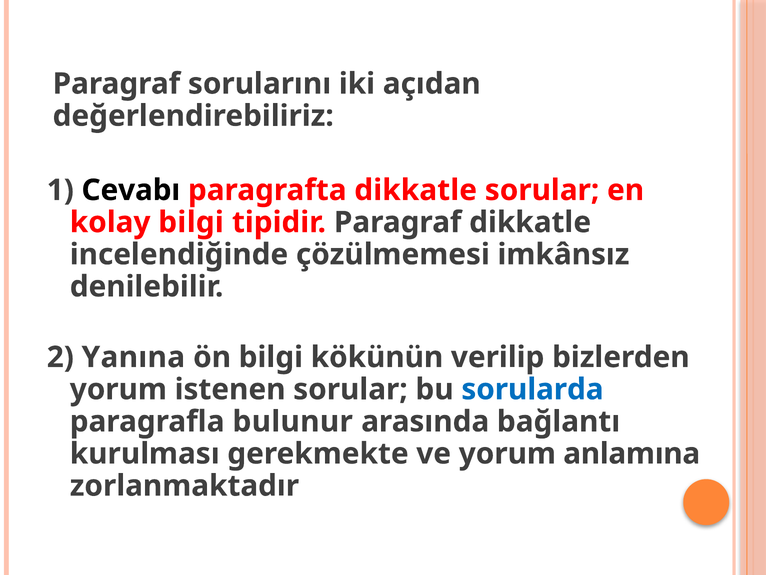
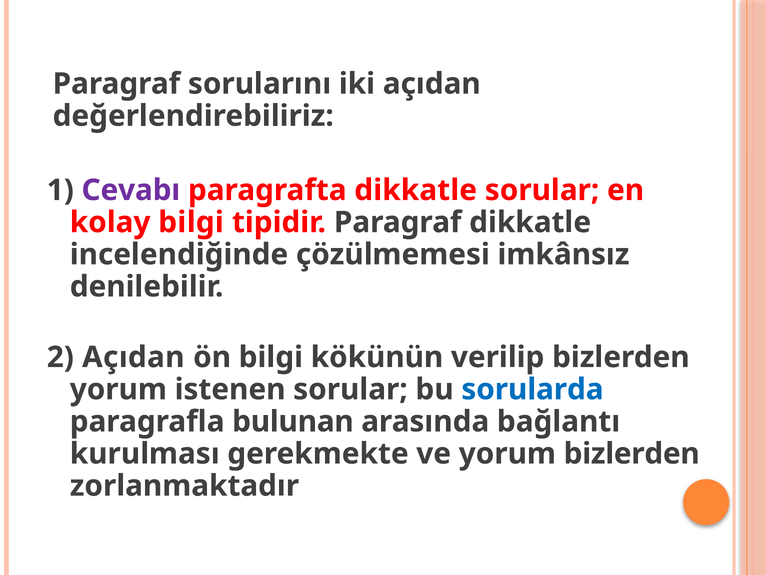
Cevabı colour: black -> purple
2 Yanına: Yanına -> Açıdan
bulunur: bulunur -> bulunan
yorum anlamına: anlamına -> bizlerden
